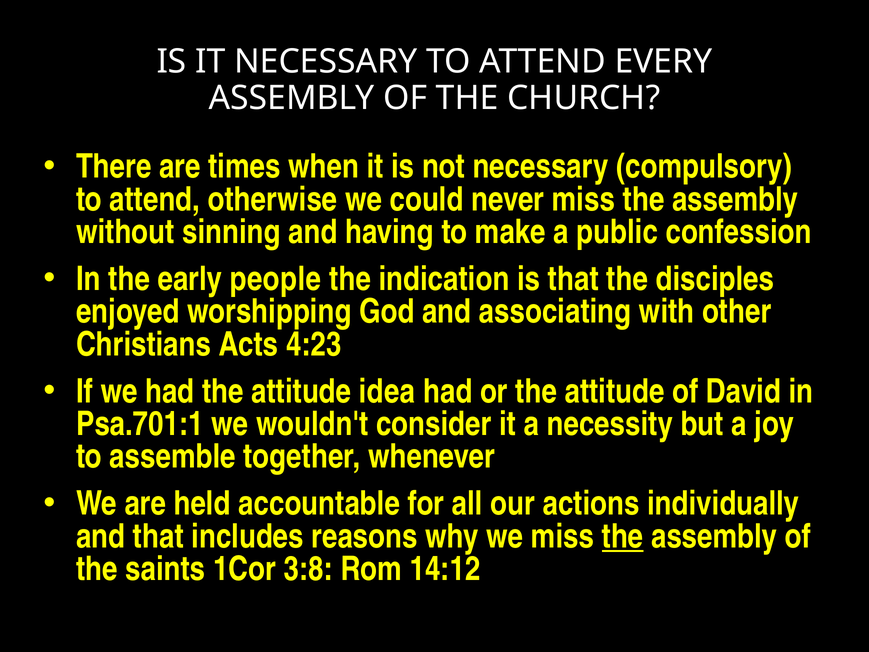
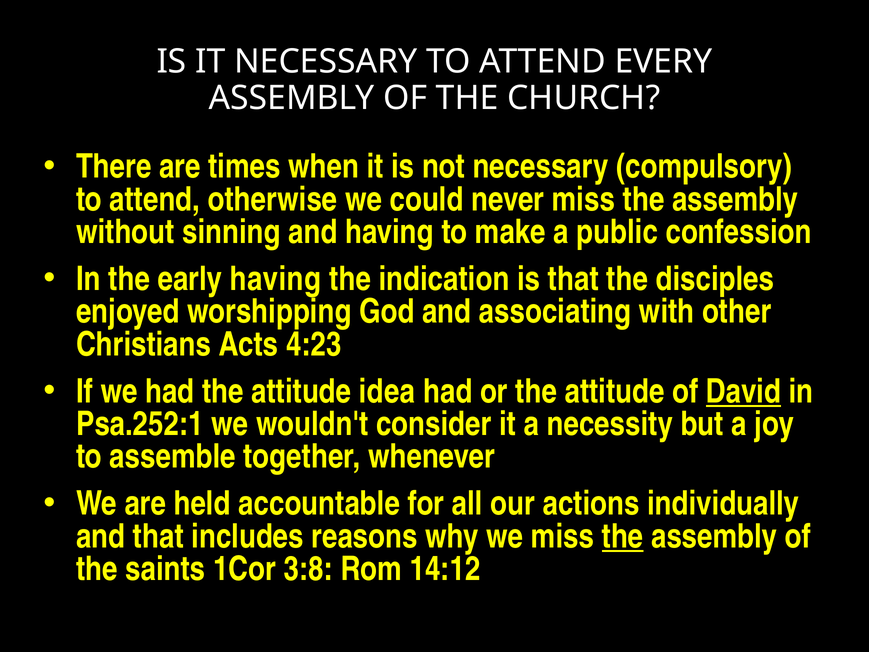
early people: people -> having
David underline: none -> present
Psa.701:1: Psa.701:1 -> Psa.252:1
